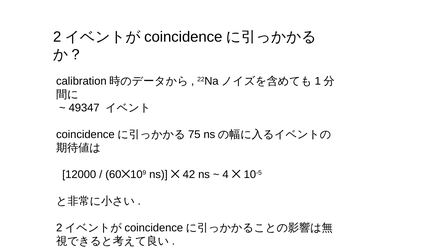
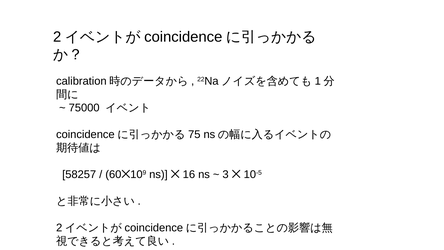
49347: 49347 -> 75000
12000: 12000 -> 58257
42: 42 -> 16
4: 4 -> 3
